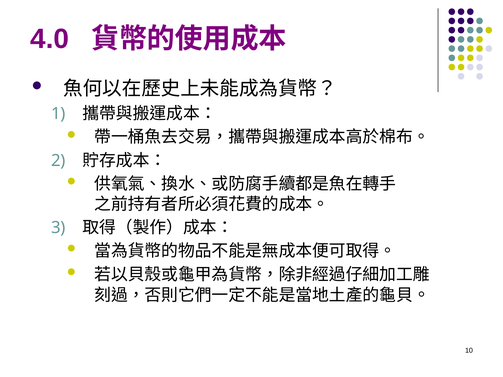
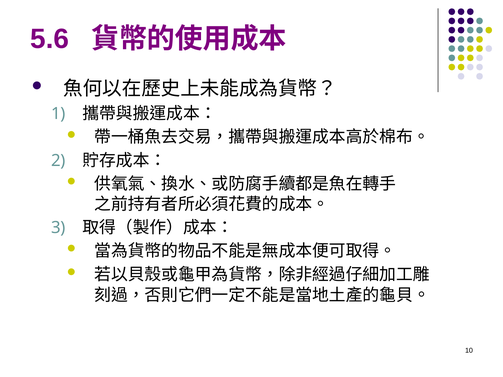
4.0: 4.0 -> 5.6
